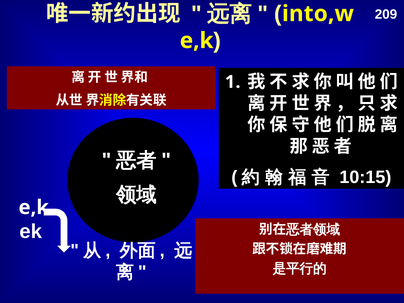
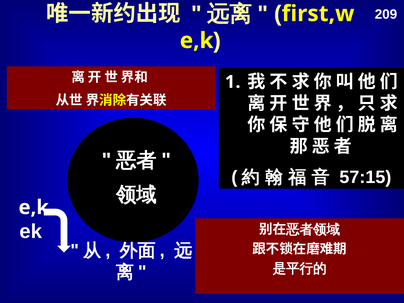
into,w: into,w -> first,w
10:15: 10:15 -> 57:15
